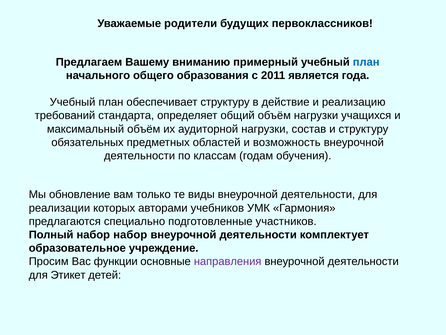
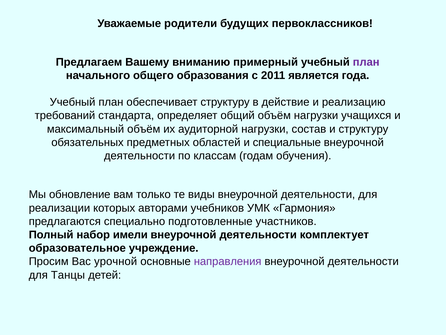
план at (366, 62) colour: blue -> purple
возможность: возможность -> специальные
набор набор: набор -> имели
функции: функции -> урочной
Этикет: Этикет -> Танцы
